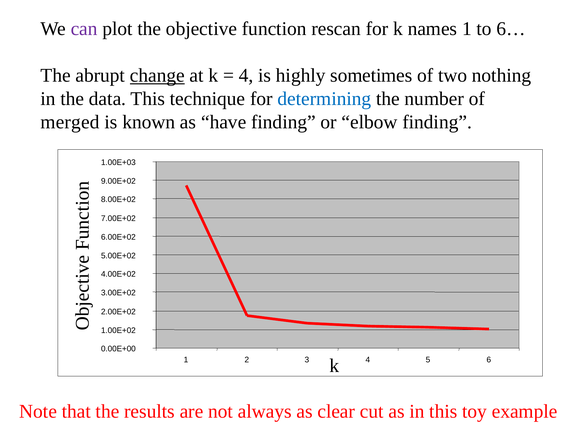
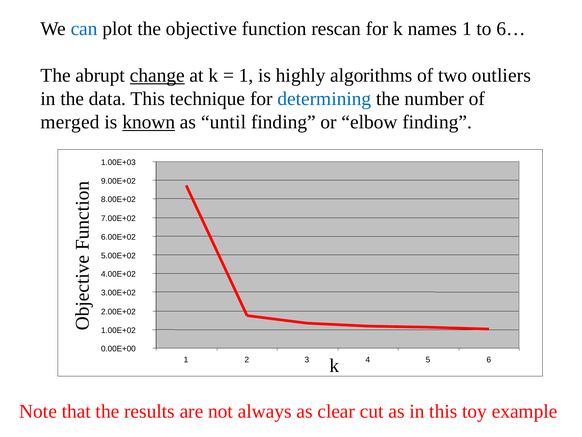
can colour: purple -> blue
4 at (246, 75): 4 -> 1
sometimes: sometimes -> algorithms
nothing: nothing -> outliers
known underline: none -> present
have: have -> until
